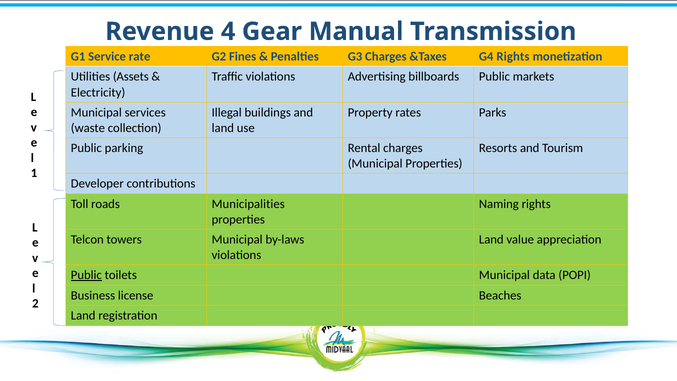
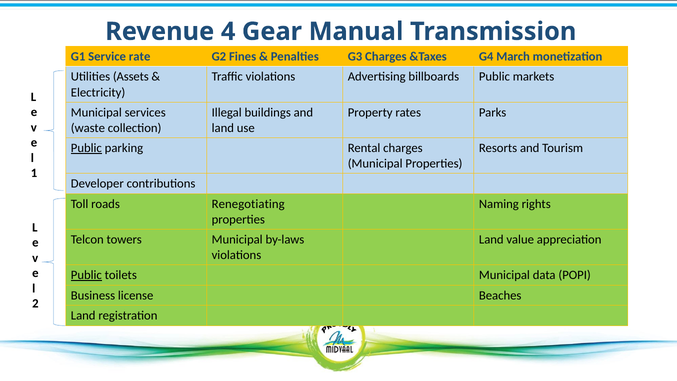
G4 Rights: Rights -> March
Public at (86, 148) underline: none -> present
Municipalities: Municipalities -> Renegotiating
